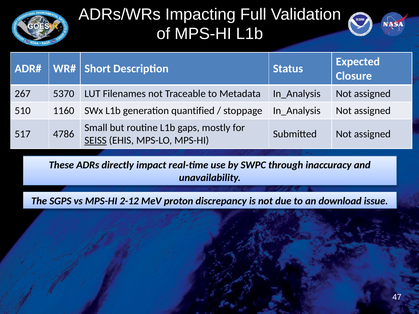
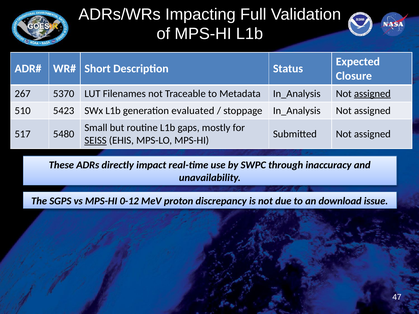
assigned at (372, 94) underline: none -> present
1160: 1160 -> 5423
quantified: quantified -> evaluated
4786: 4786 -> 5480
2-12: 2-12 -> 0-12
